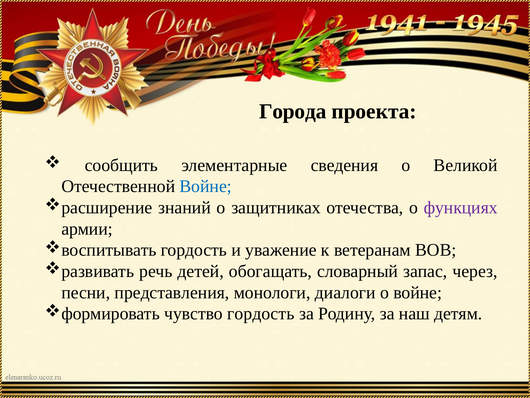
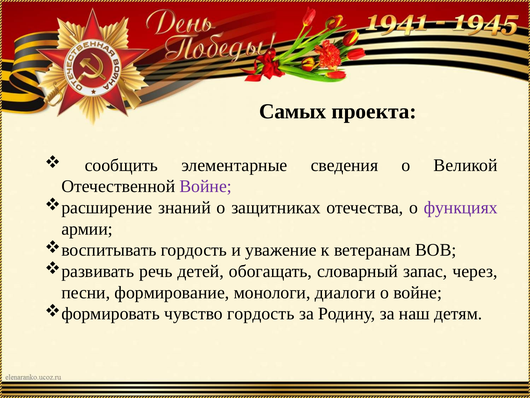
Города: Города -> Самых
Войне at (206, 186) colour: blue -> purple
представления: представления -> формирование
